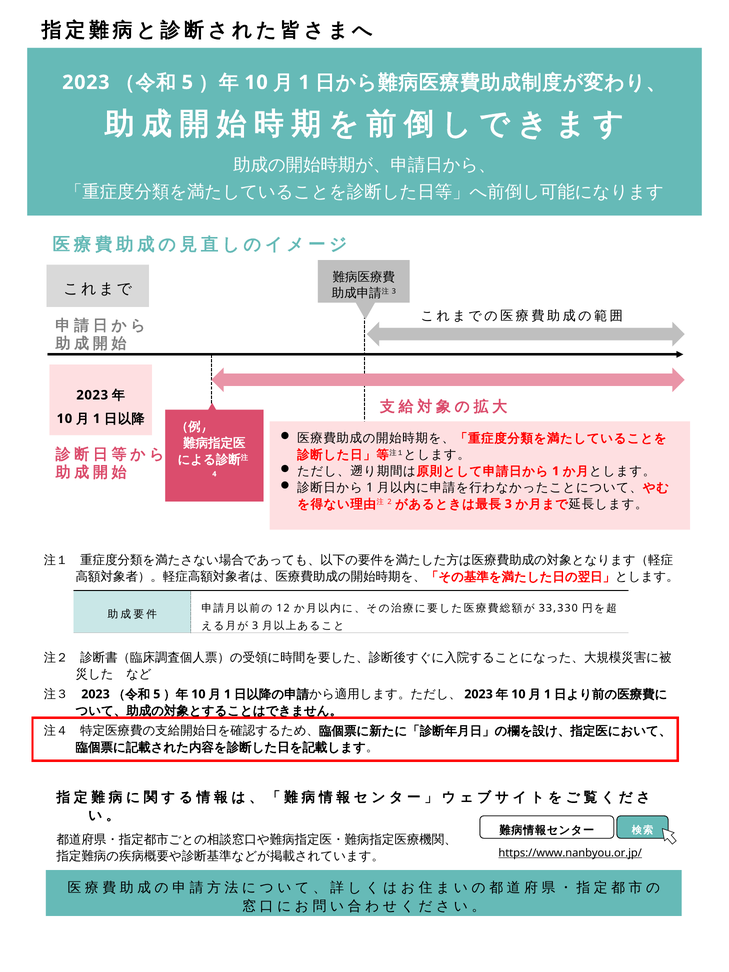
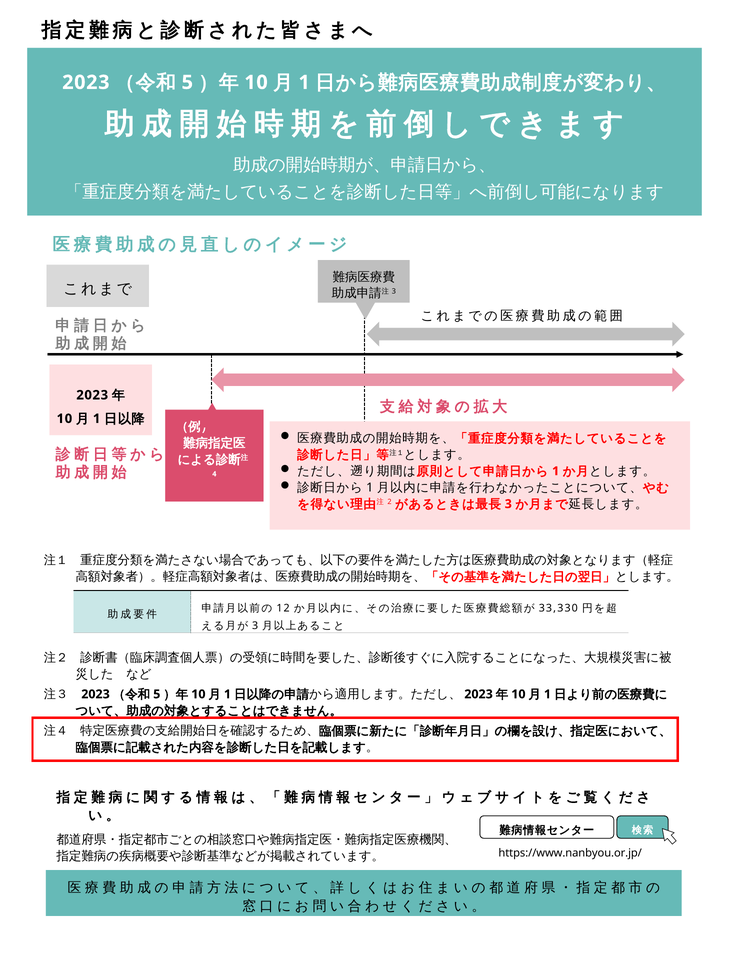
https://www.nanbyou.or.jp/ underline: present -> none
